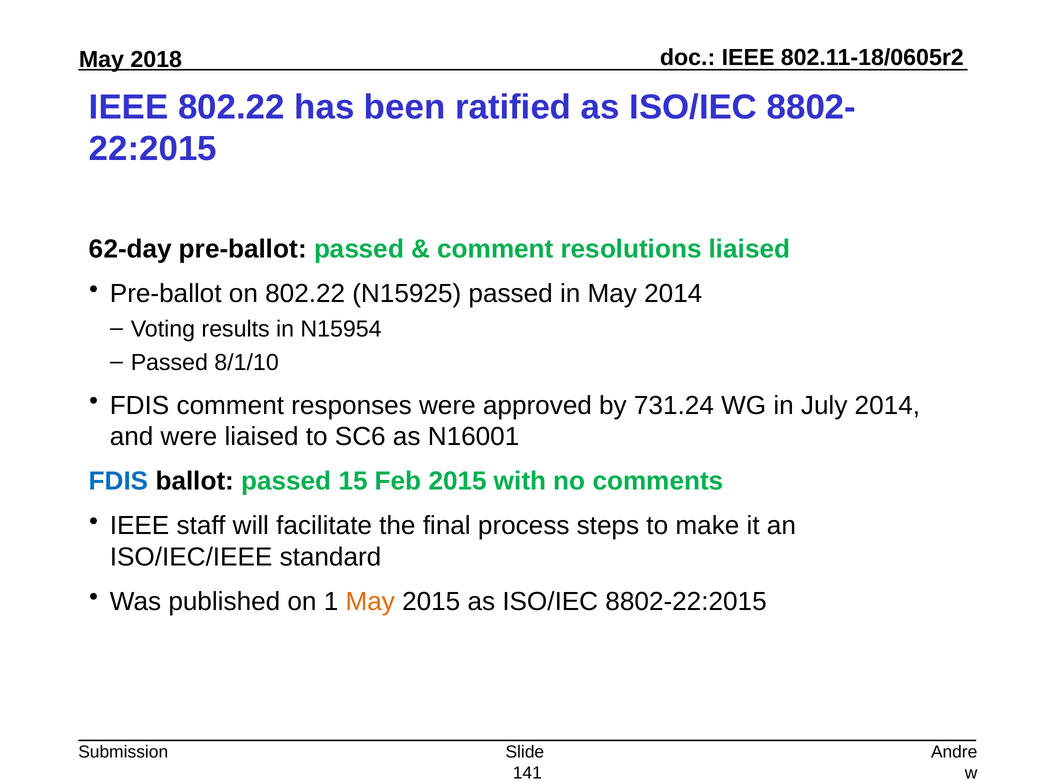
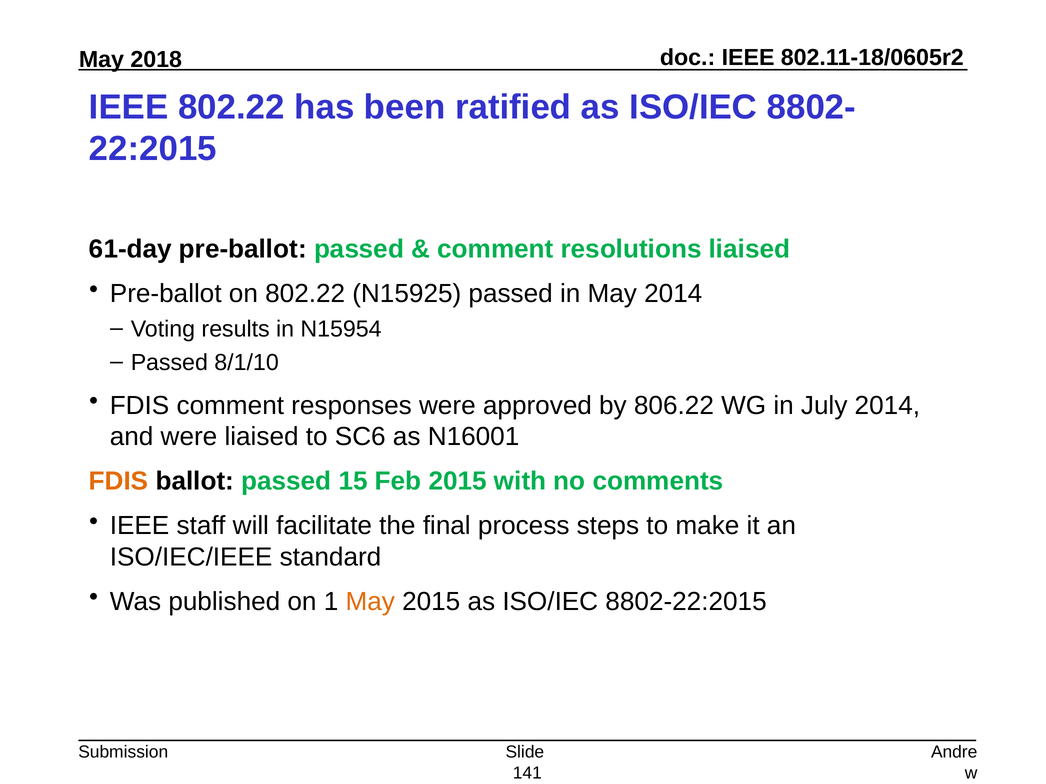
62-day: 62-day -> 61-day
731.24: 731.24 -> 806.22
FDIS at (119, 482) colour: blue -> orange
